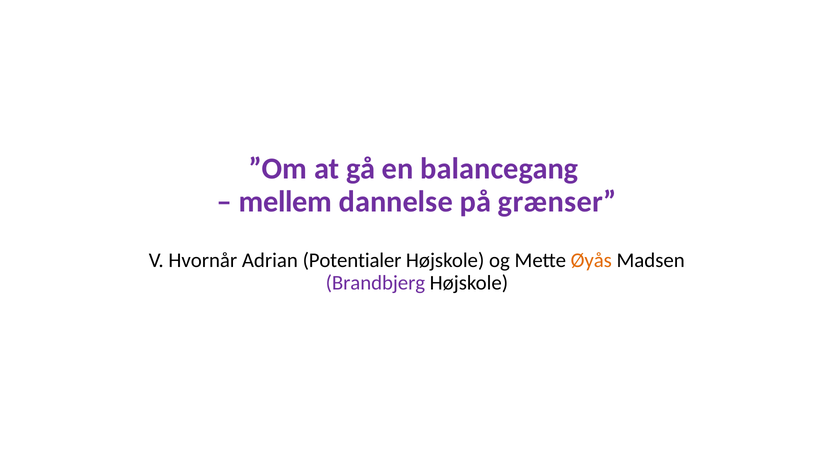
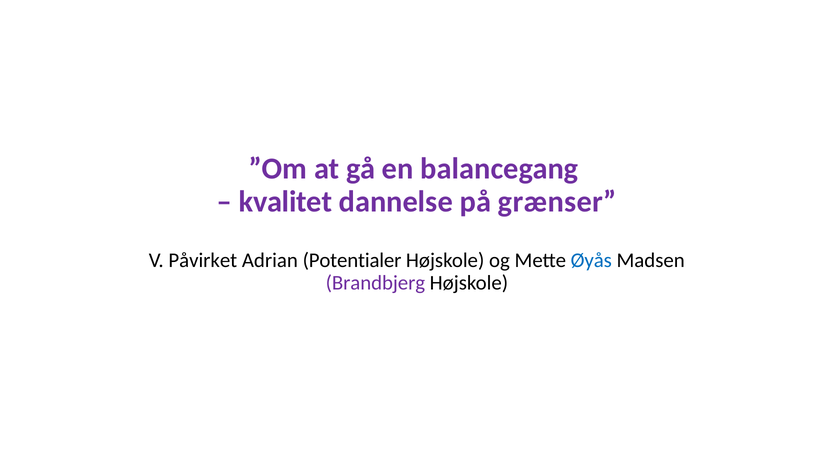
mellem: mellem -> kvalitet
Hvornår: Hvornår -> Påvirket
Øyås colour: orange -> blue
